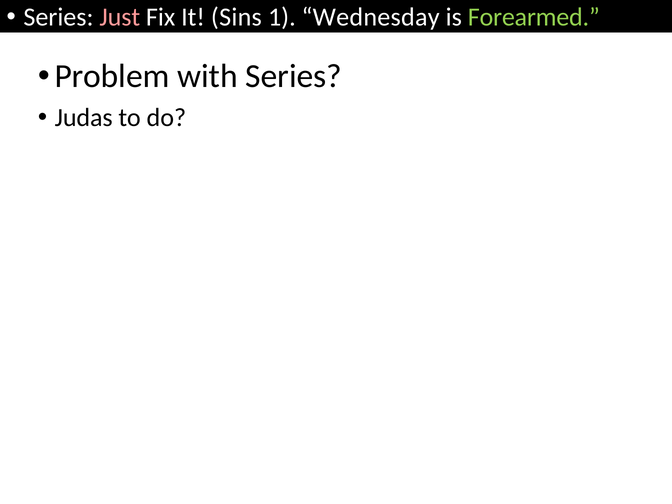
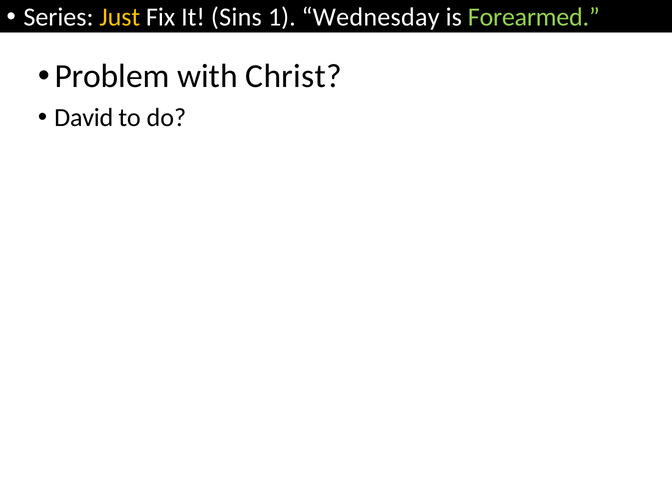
Just colour: pink -> yellow
with Series: Series -> Christ
Judas: Judas -> David
